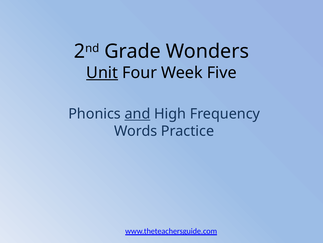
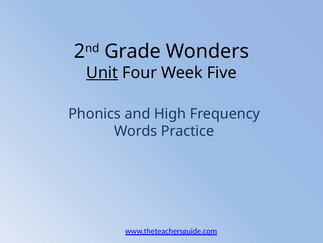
and underline: present -> none
